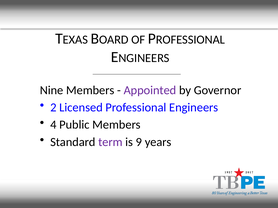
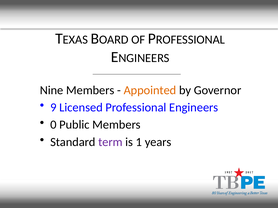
Appointed colour: purple -> orange
2: 2 -> 9
4: 4 -> 0
9: 9 -> 1
